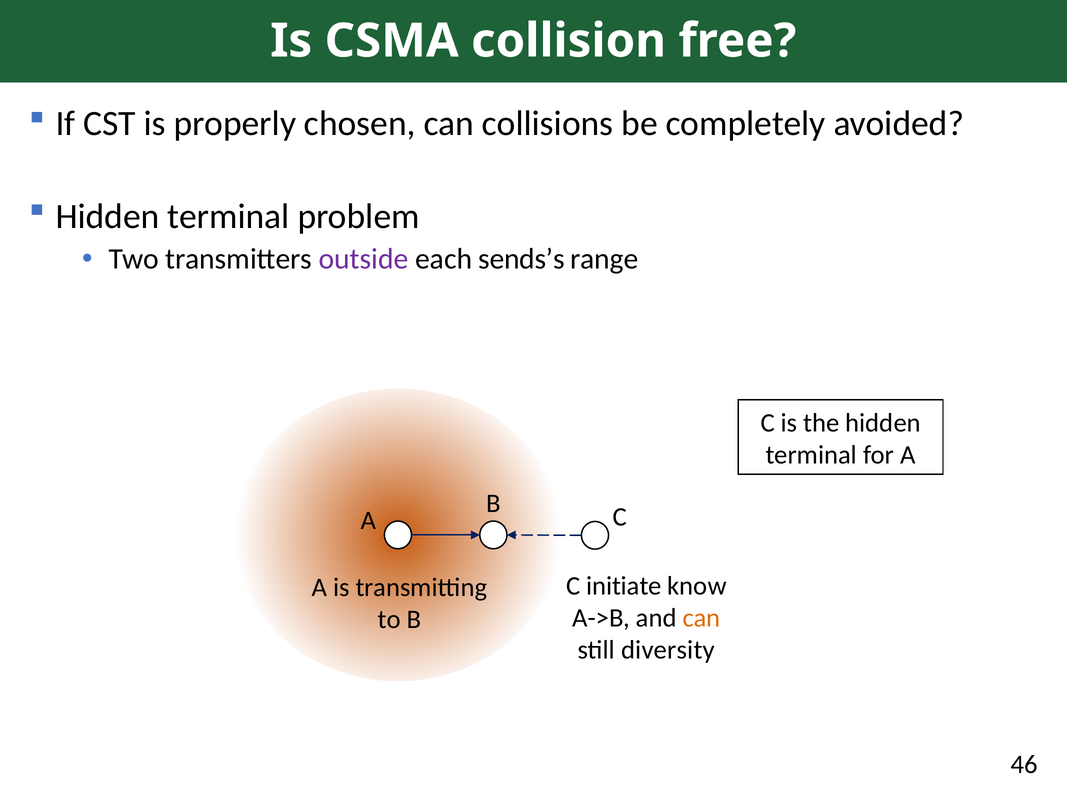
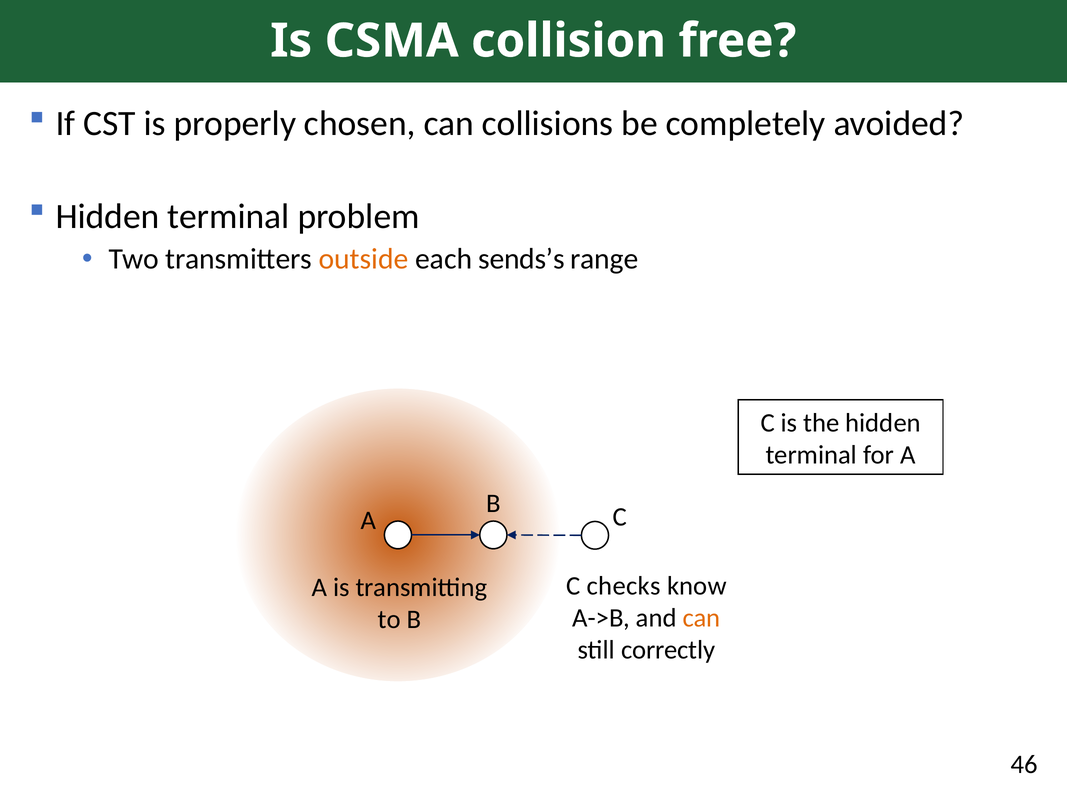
outside colour: purple -> orange
initiate: initiate -> checks
diversity: diversity -> correctly
